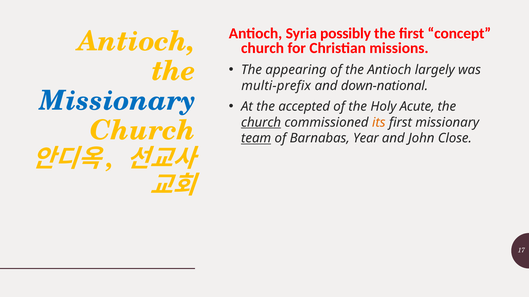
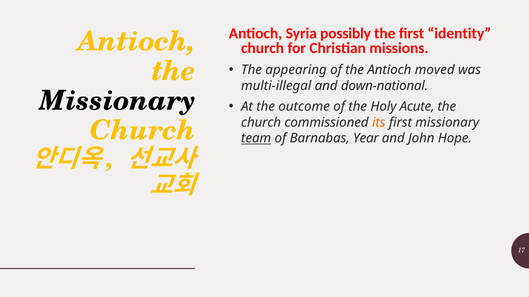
concept: concept -> identity
largely: largely -> moved
multi-prefix: multi-prefix -> multi-illegal
Missionary at (117, 101) colour: blue -> black
accepted: accepted -> outcome
church at (261, 123) underline: present -> none
Close: Close -> Hope
